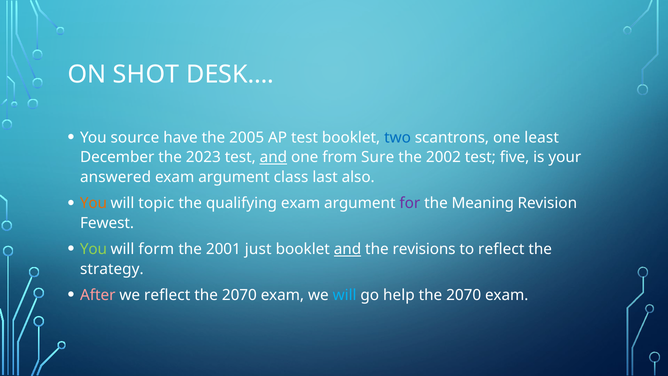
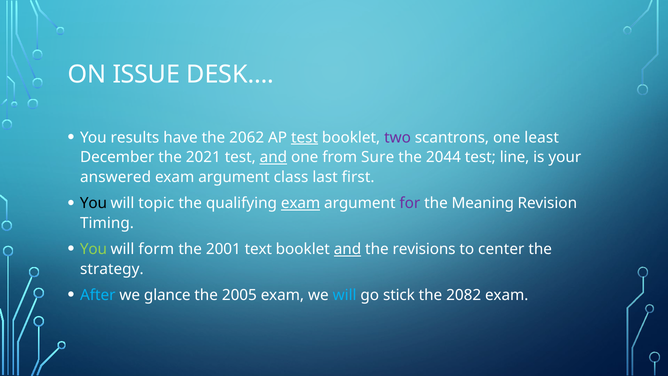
SHOT: SHOT -> ISSUE
source: source -> results
2005: 2005 -> 2062
test at (305, 137) underline: none -> present
two colour: blue -> purple
2023: 2023 -> 2021
2002: 2002 -> 2044
five: five -> line
also: also -> first
You at (93, 203) colour: orange -> black
exam at (301, 203) underline: none -> present
Fewest: Fewest -> Timing
just: just -> text
to reflect: reflect -> center
After colour: pink -> light blue
we reflect: reflect -> glance
2070 at (239, 295): 2070 -> 2005
help: help -> stick
2070 at (464, 295): 2070 -> 2082
